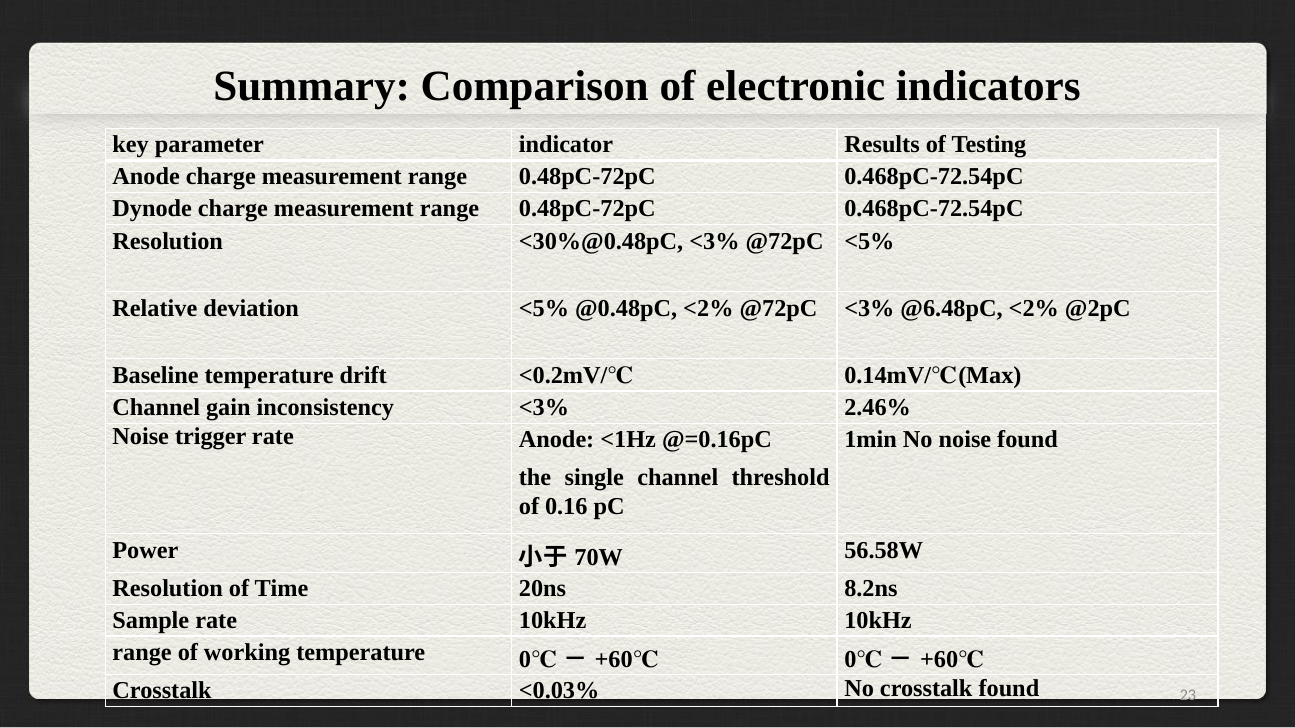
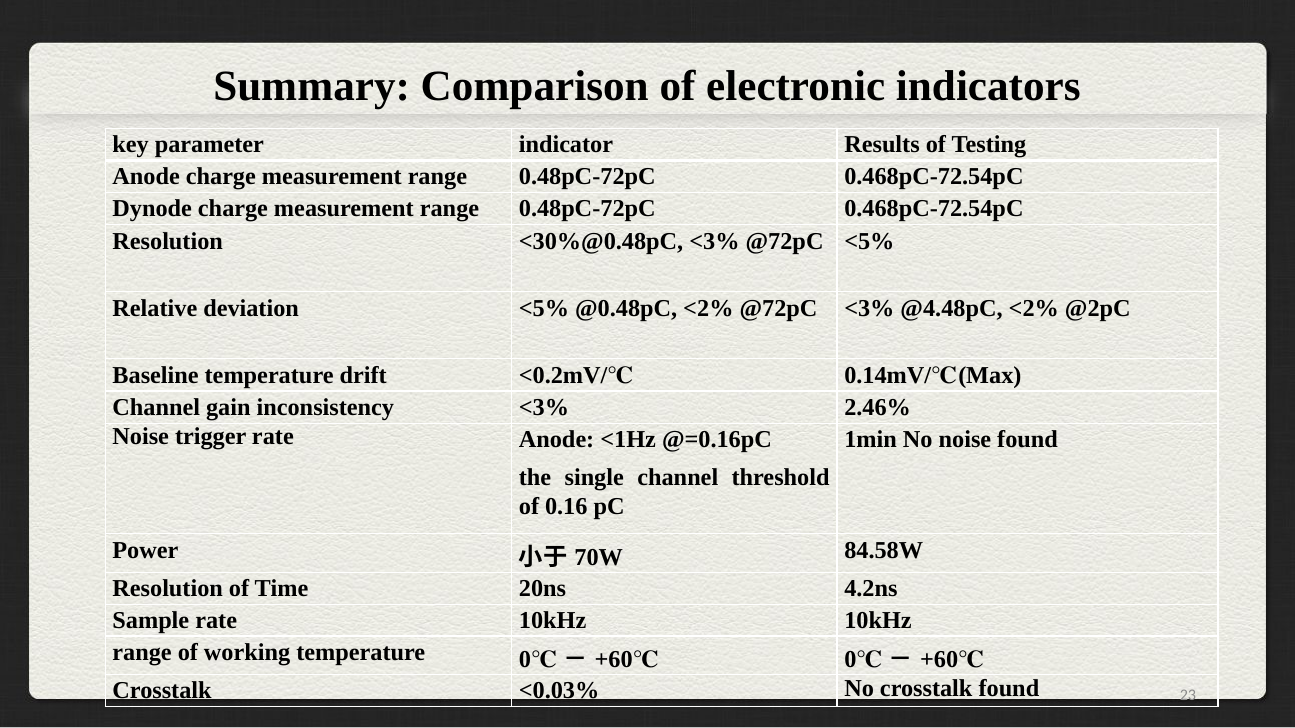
@6.48pC: @6.48pC -> @4.48pC
56.58W: 56.58W -> 84.58W
8.2ns: 8.2ns -> 4.2ns
